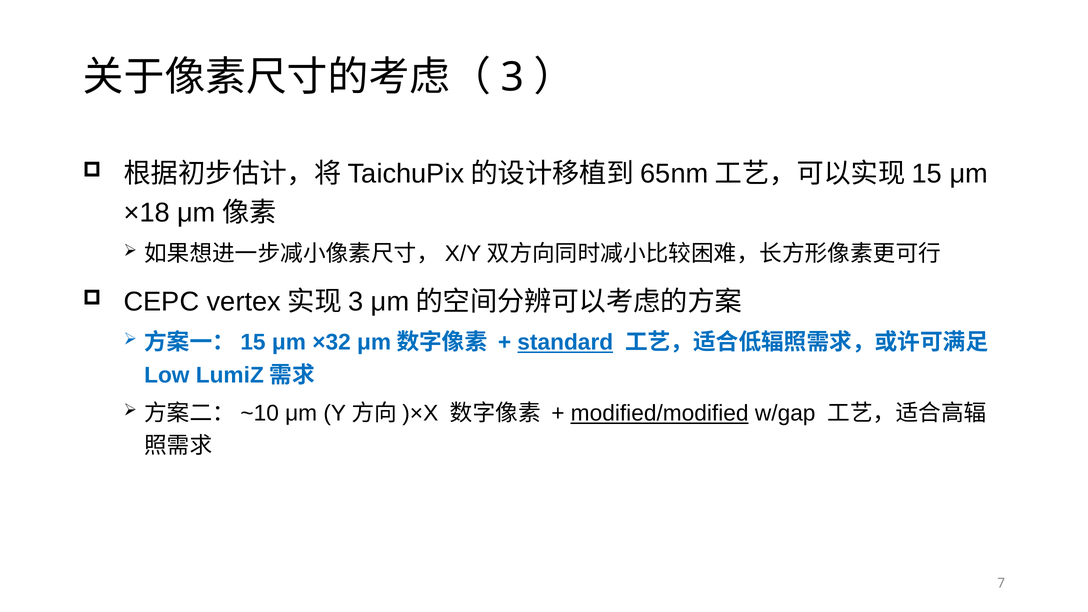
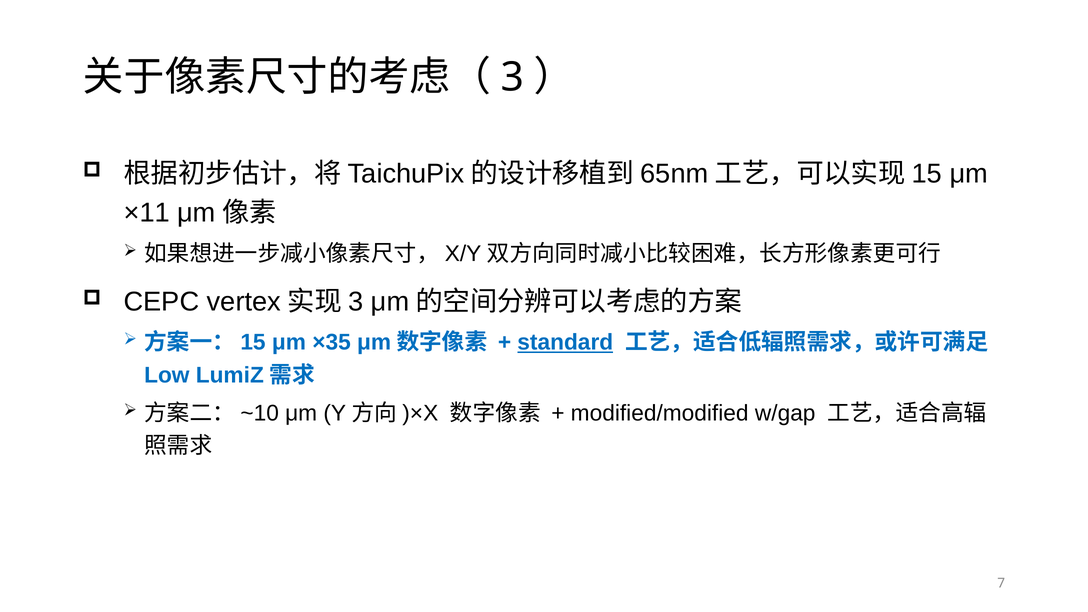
×18: ×18 -> ×11
×32: ×32 -> ×35
modified/modified underline: present -> none
